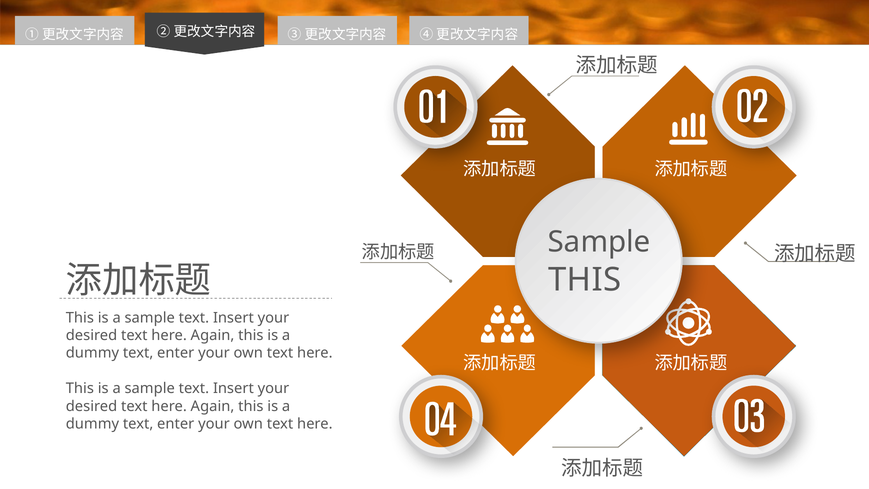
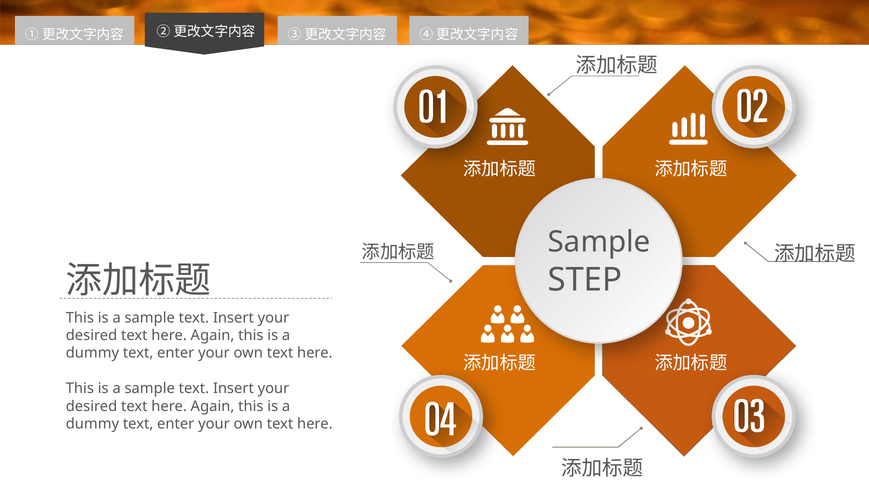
THIS at (585, 280): THIS -> STEP
